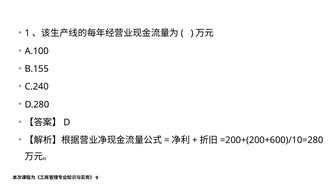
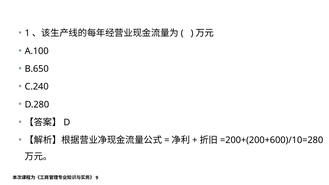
B.155: B.155 -> B.650
